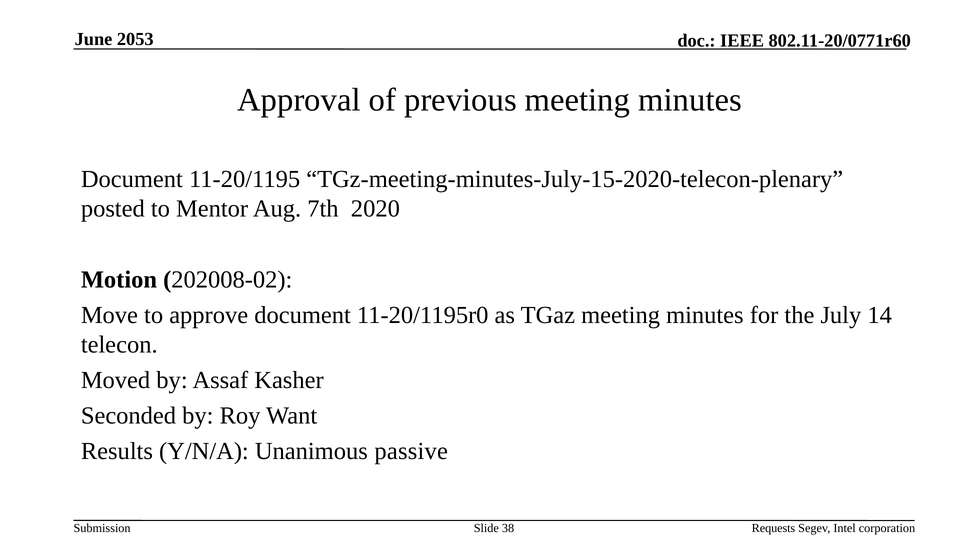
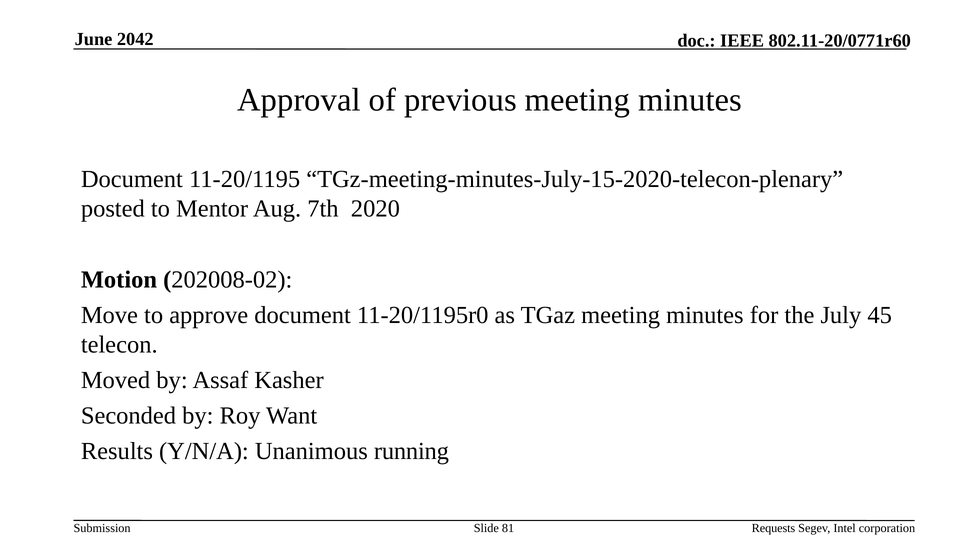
2053: 2053 -> 2042
14: 14 -> 45
passive: passive -> running
38: 38 -> 81
